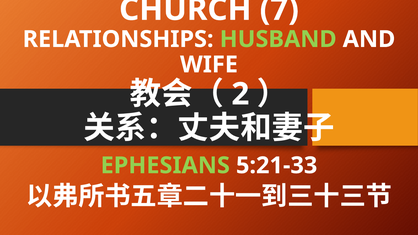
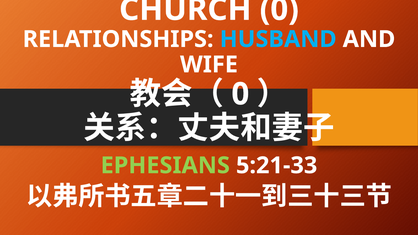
CHURCH 7: 7 -> 0
HUSBAND colour: light green -> light blue
2 at (240, 94): 2 -> 0
